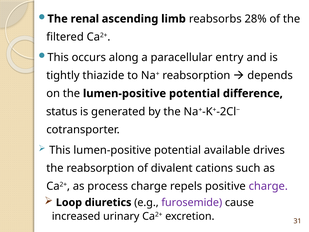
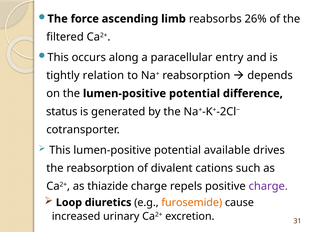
renal: renal -> force
28%: 28% -> 26%
thiazide: thiazide -> relation
process: process -> thiazide
furosemide colour: purple -> orange
